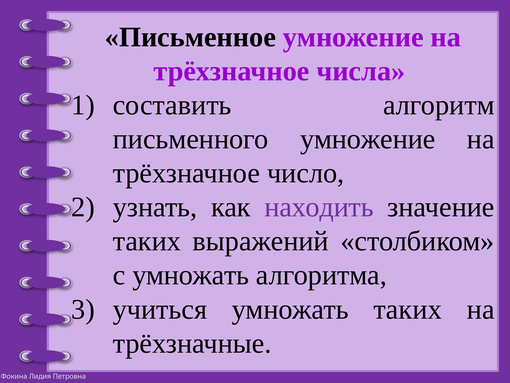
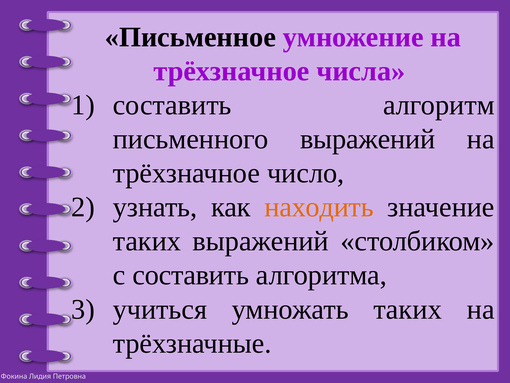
письменного умножение: умножение -> выражений
находить colour: purple -> orange
с умножать: умножать -> составить
